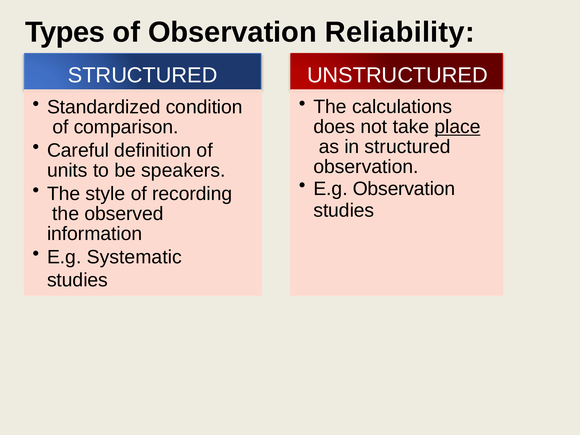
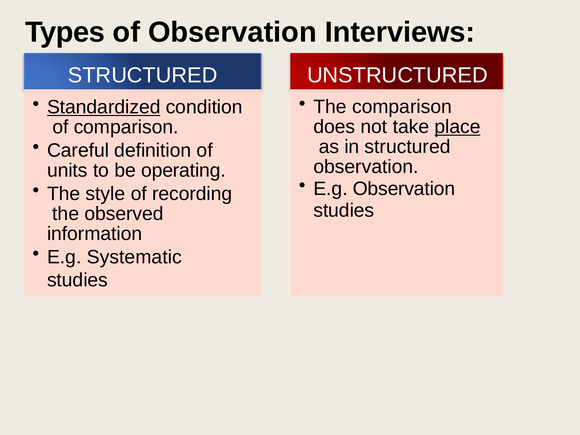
Reliability: Reliability -> Interviews
The calculations: calculations -> comparison
Standardized underline: none -> present
speakers: speakers -> operating
